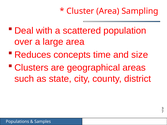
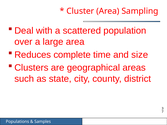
concepts: concepts -> complete
